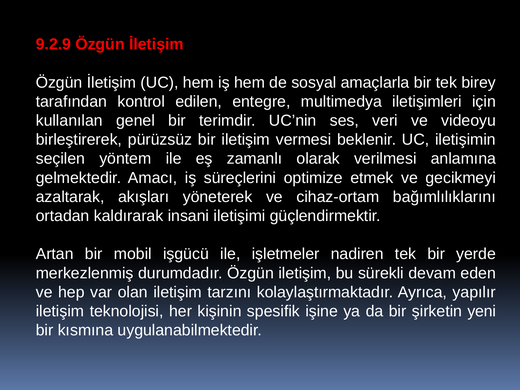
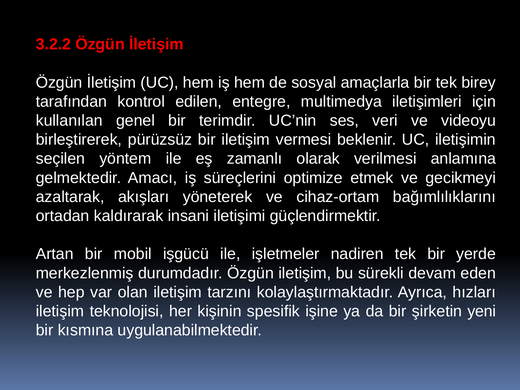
9.2.9: 9.2.9 -> 3.2.2
yapılır: yapılır -> hızları
